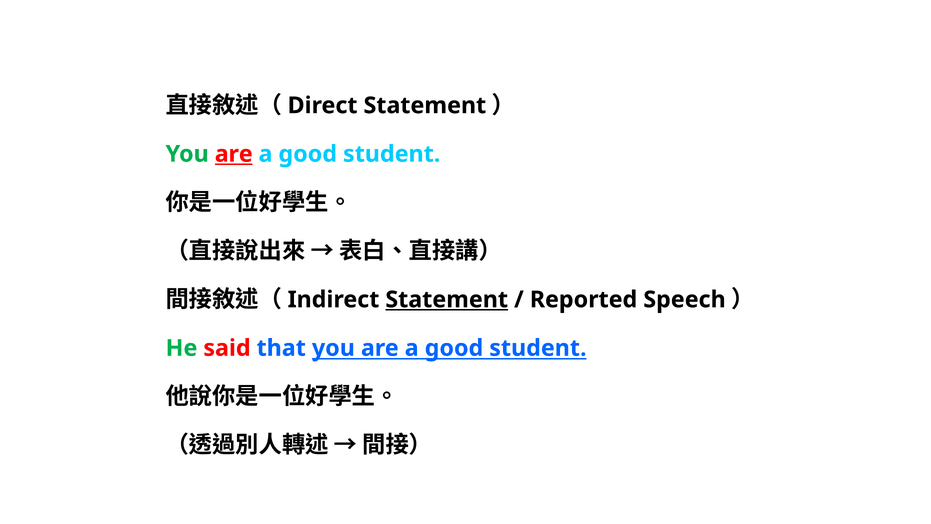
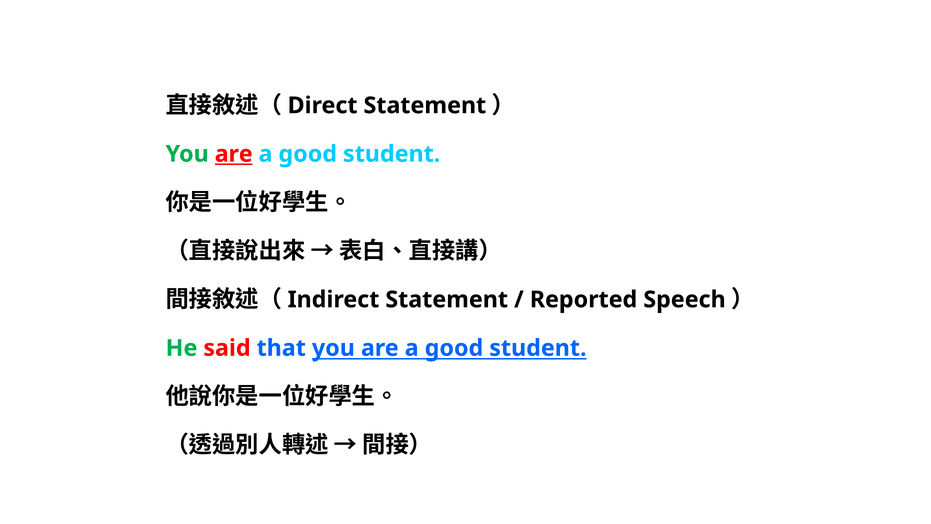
Statement at (447, 299) underline: present -> none
